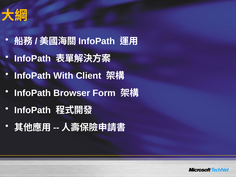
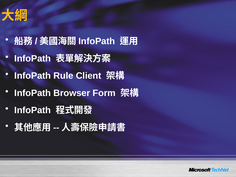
With: With -> Rule
